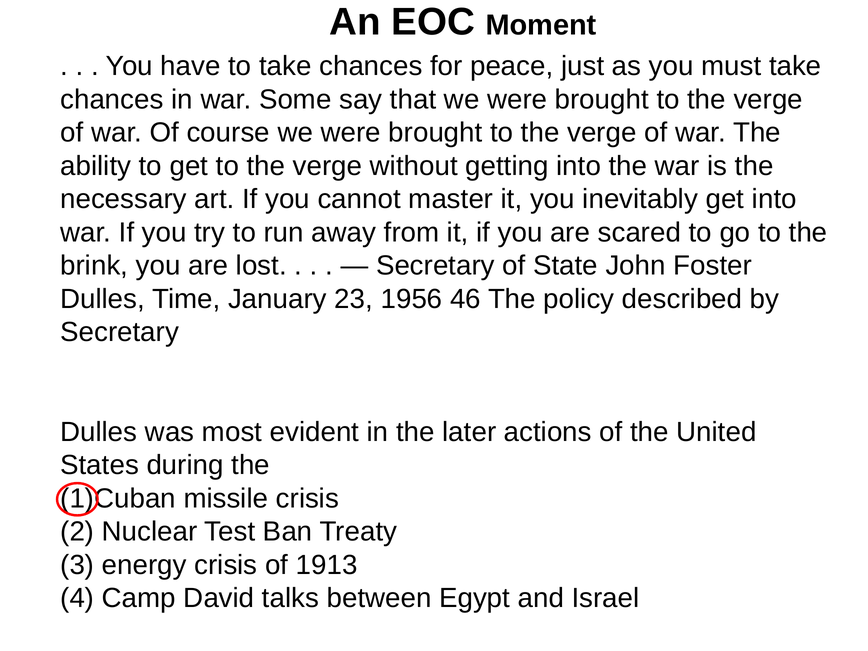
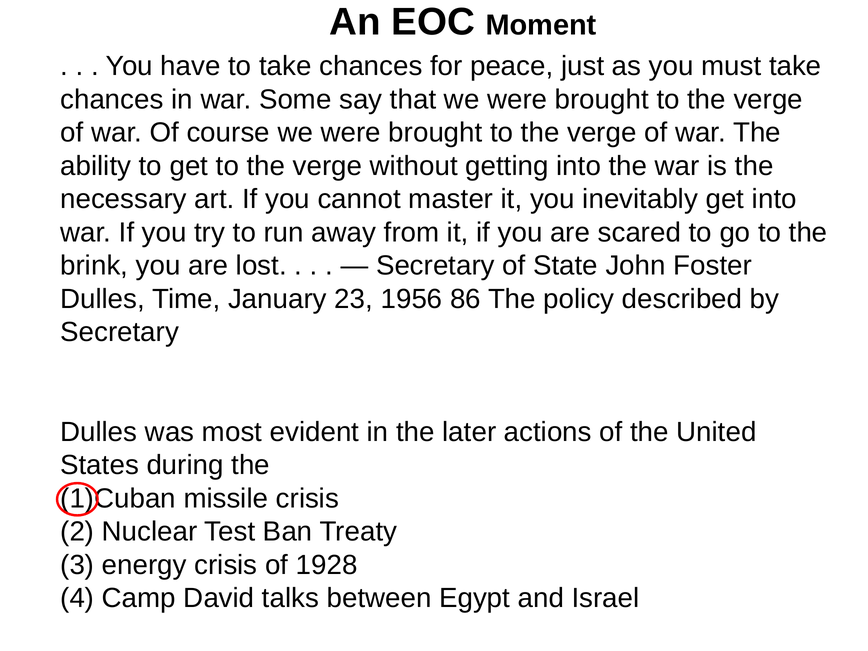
46: 46 -> 86
1913: 1913 -> 1928
